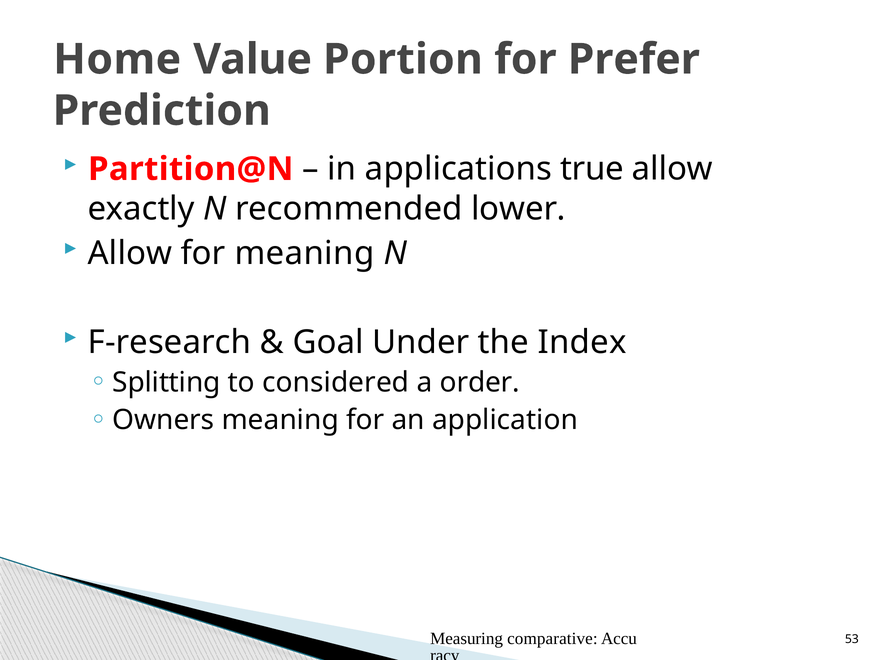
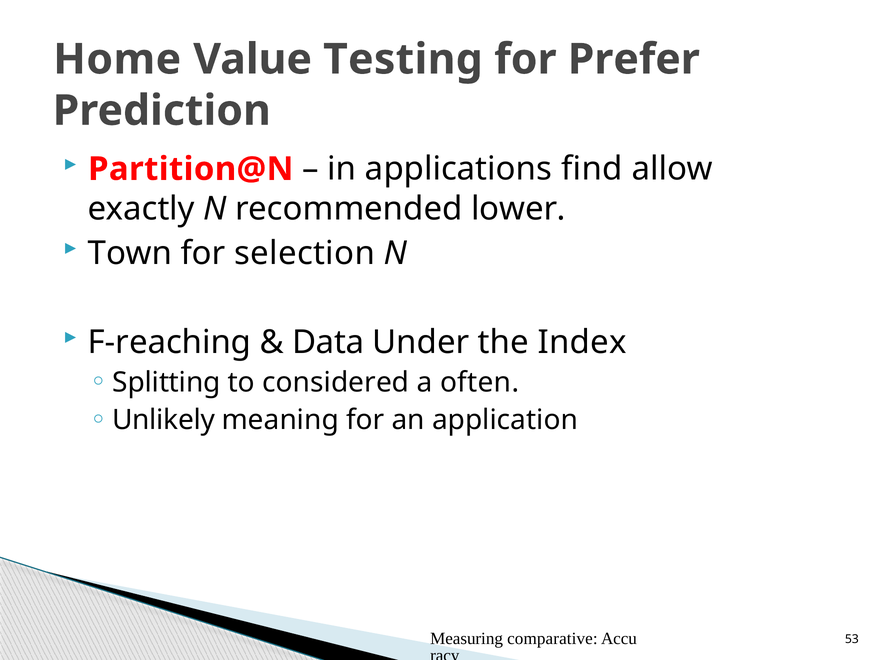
Portion: Portion -> Testing
true: true -> find
Allow at (130, 253): Allow -> Town
for meaning: meaning -> selection
F-research: F-research -> F-reaching
Goal: Goal -> Data
order: order -> often
Owners: Owners -> Unlikely
